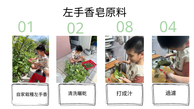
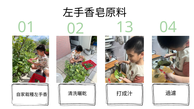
08: 08 -> 13
